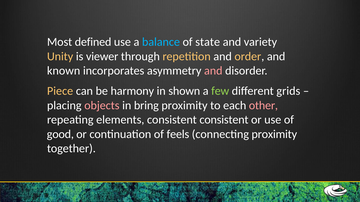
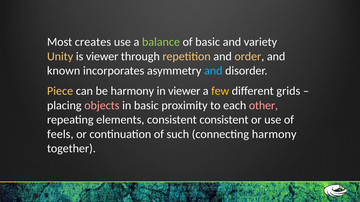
defined: defined -> creates
balance colour: light blue -> light green
of state: state -> basic
and at (213, 71) colour: pink -> light blue
in shown: shown -> viewer
few colour: light green -> yellow
in bring: bring -> basic
good: good -> feels
feels: feels -> such
connecting proximity: proximity -> harmony
